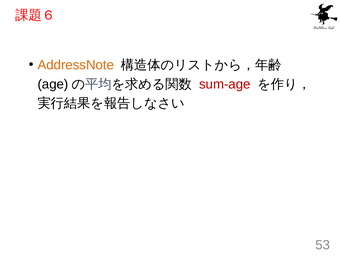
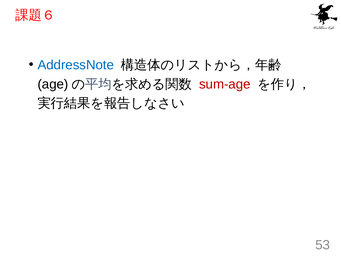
AddressNote colour: orange -> blue
